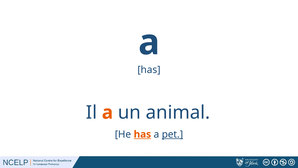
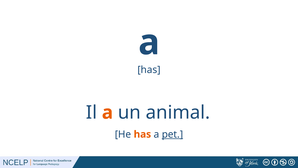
has at (142, 134) underline: present -> none
